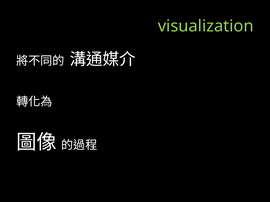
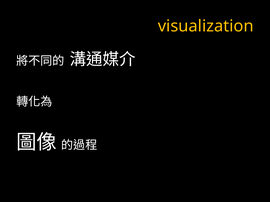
visualization colour: light green -> yellow
